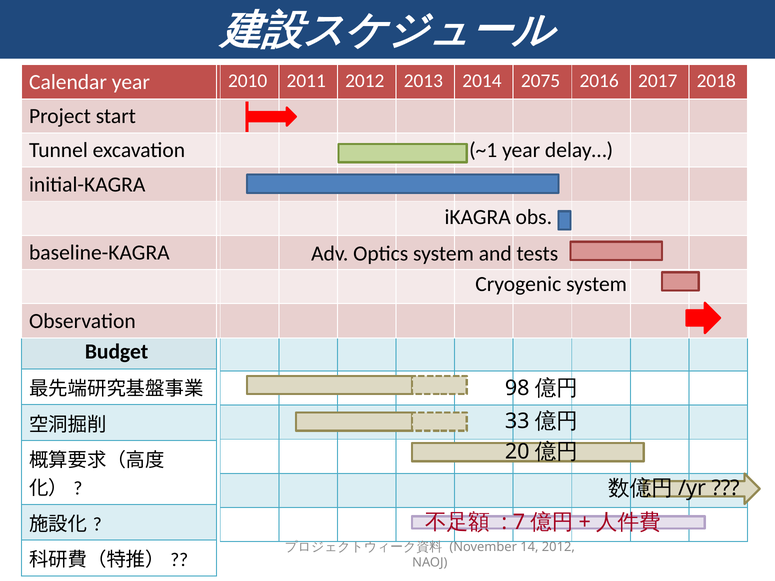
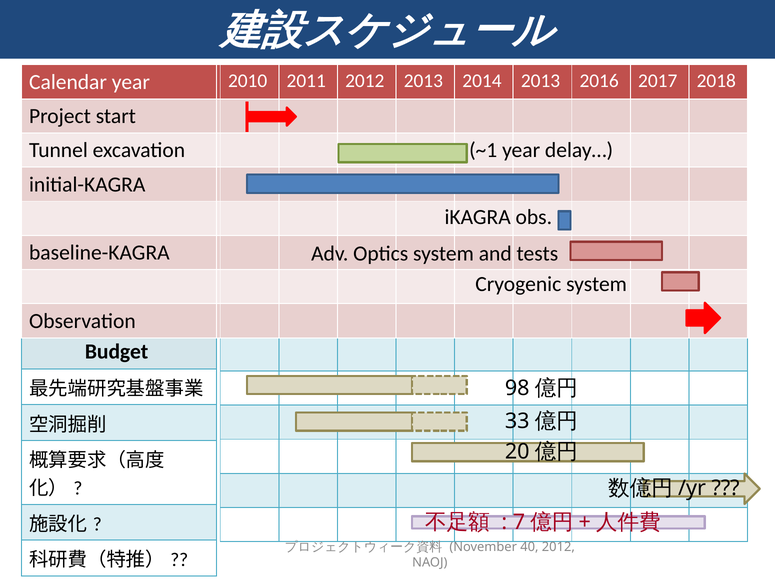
2014 2075: 2075 -> 2013
14: 14 -> 40
